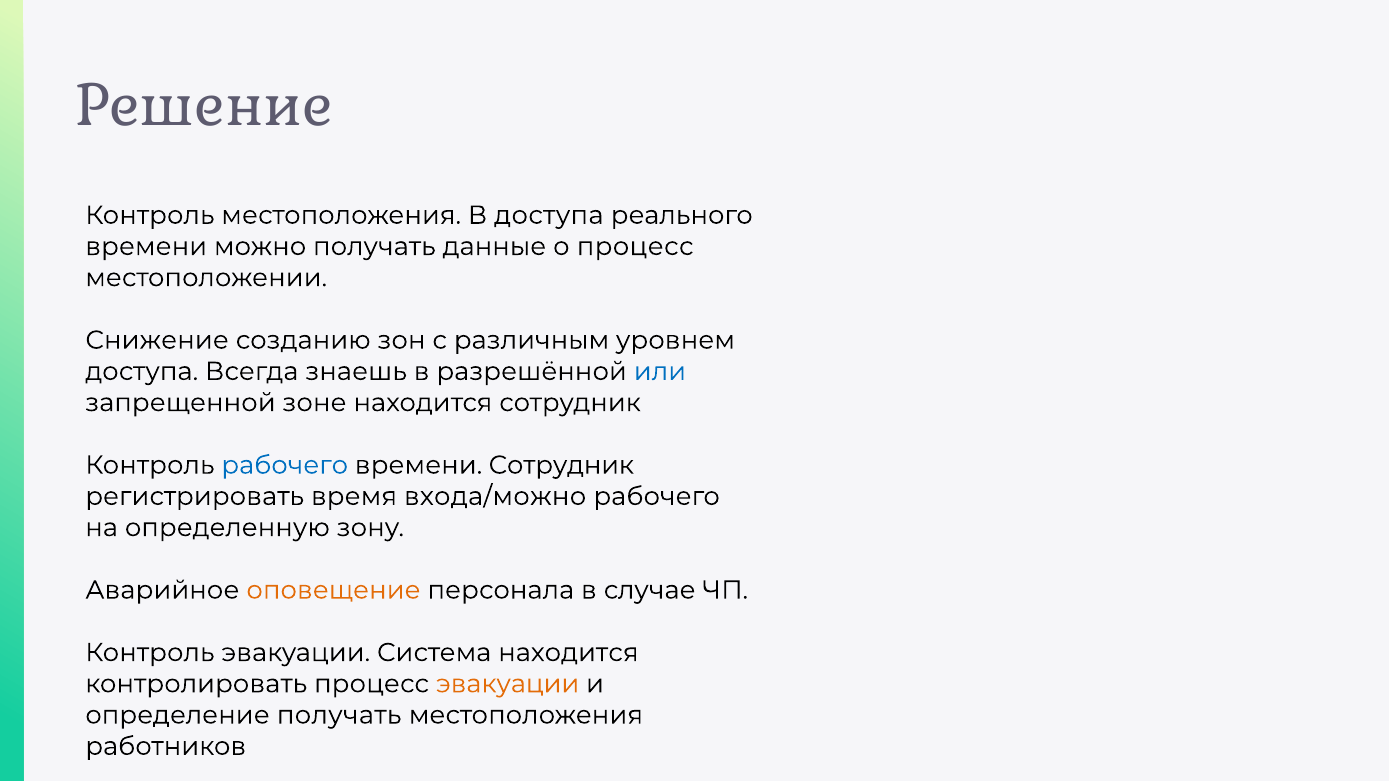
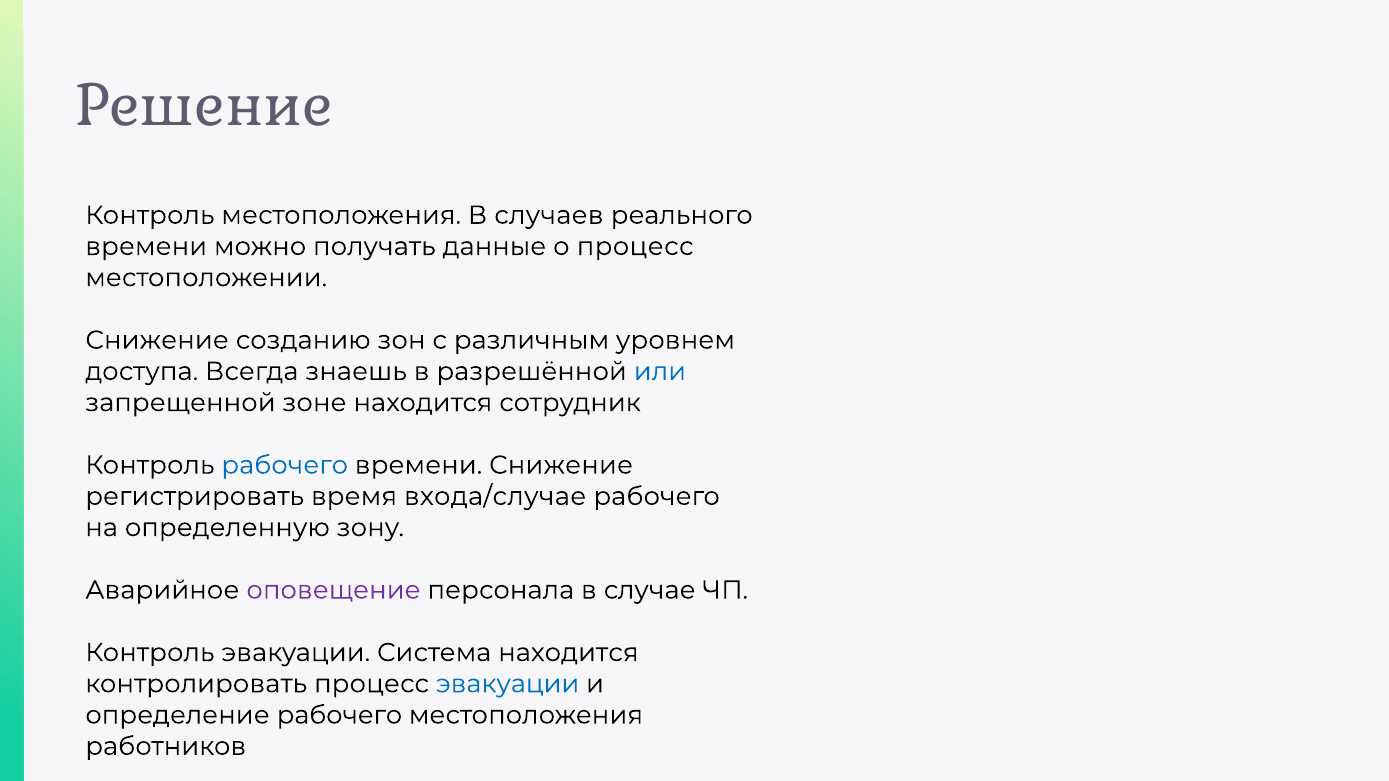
В доступа: доступа -> случаев
времени Сотрудник: Сотрудник -> Снижение
входа/можно: входа/можно -> входа/случае
оповещение colour: orange -> purple
эвакуации at (508, 684) colour: orange -> blue
определение получать: получать -> рабочего
